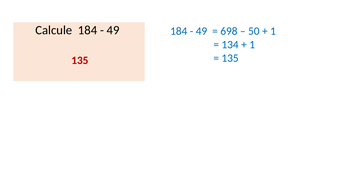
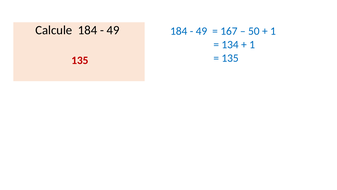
698: 698 -> 167
